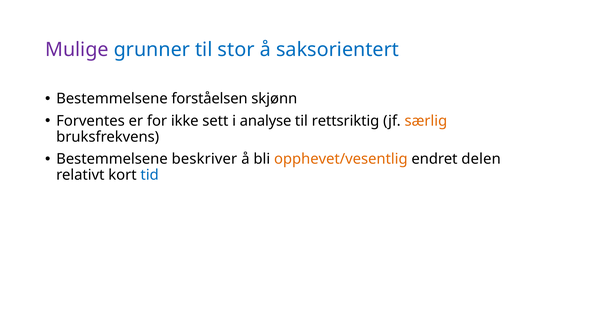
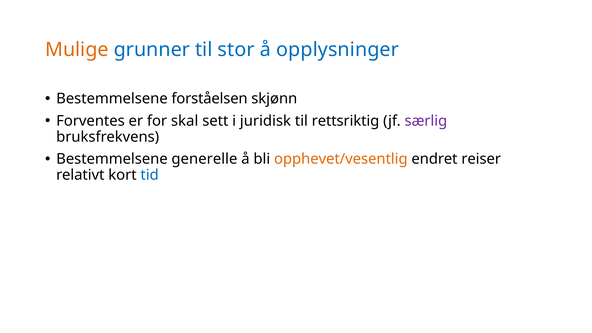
Mulige colour: purple -> orange
saksorientert: saksorientert -> opplysninger
ikke: ikke -> skal
analyse: analyse -> juridisk
særlig colour: orange -> purple
beskriver: beskriver -> generelle
delen: delen -> reiser
